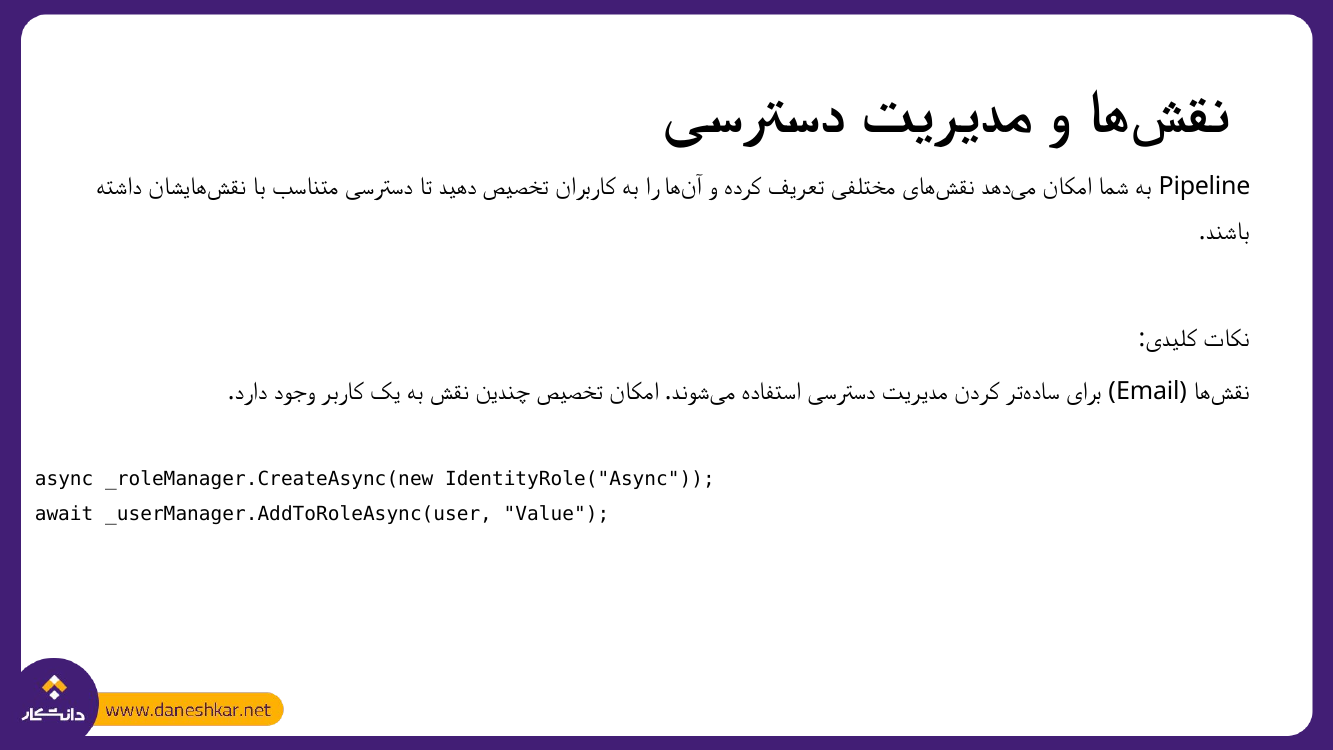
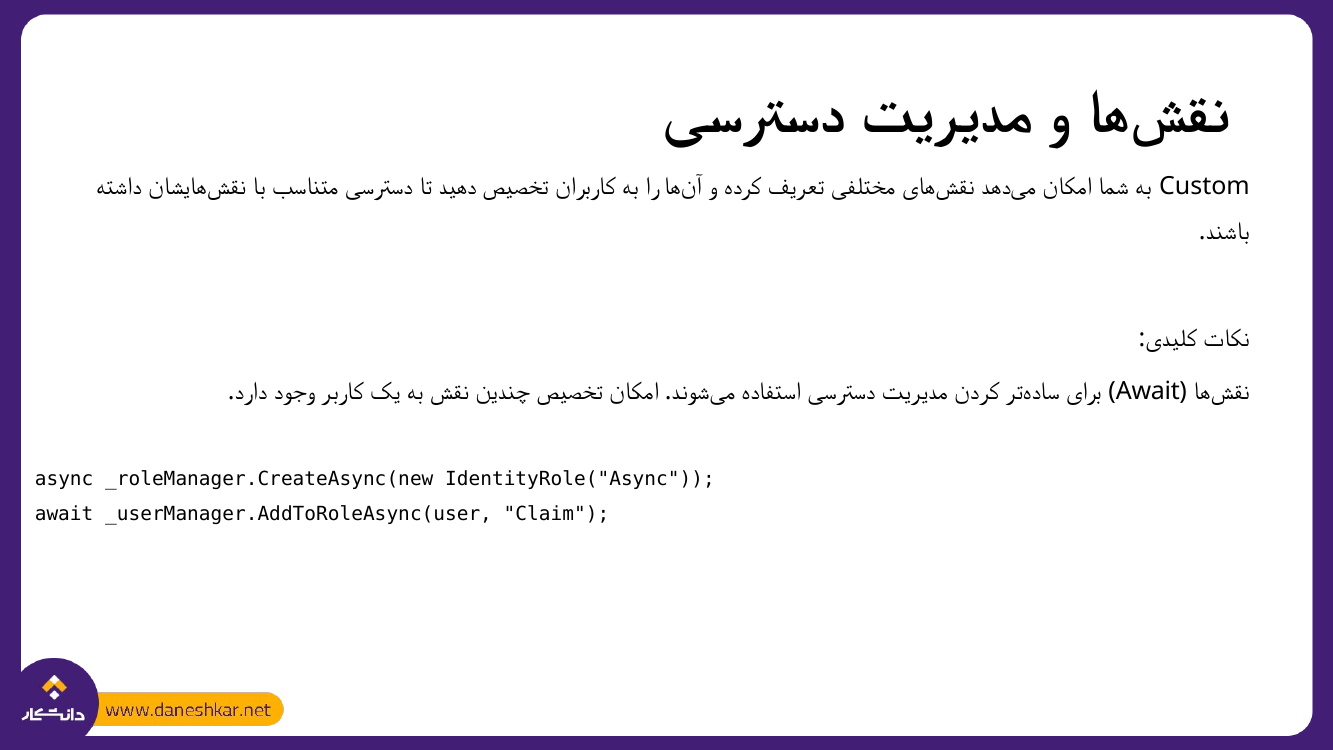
Pipeline: Pipeline -> Custom
Email at (1148, 392): Email -> Await
Value: Value -> Claim
